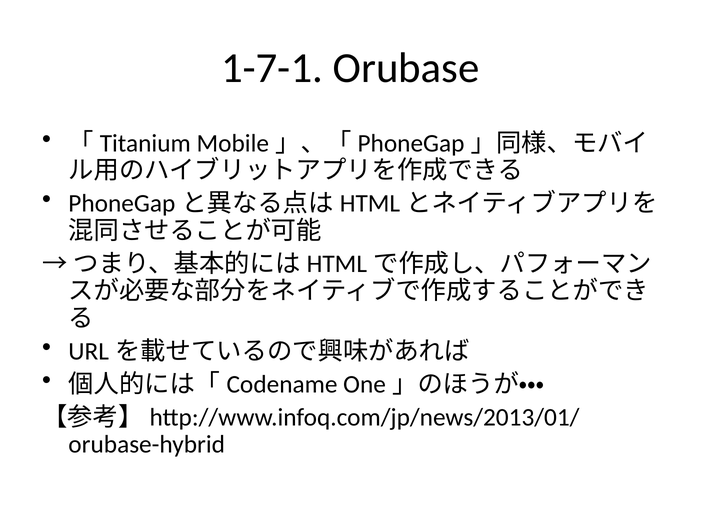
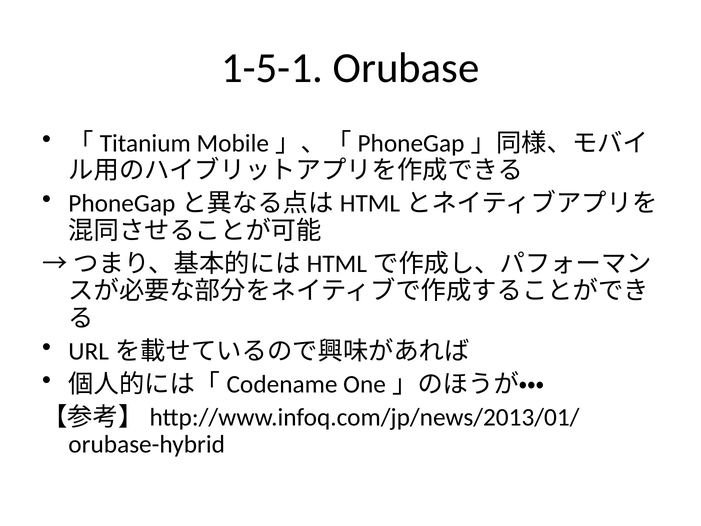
1-7-1: 1-7-1 -> 1-5-1
